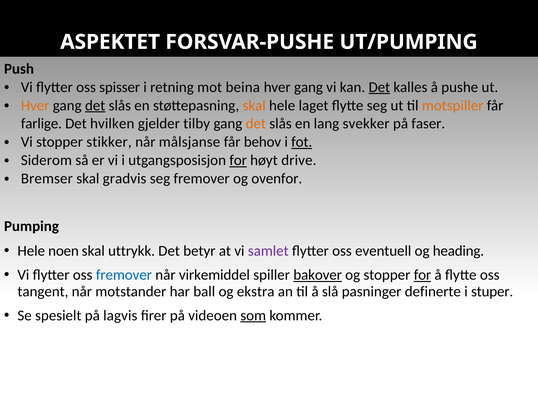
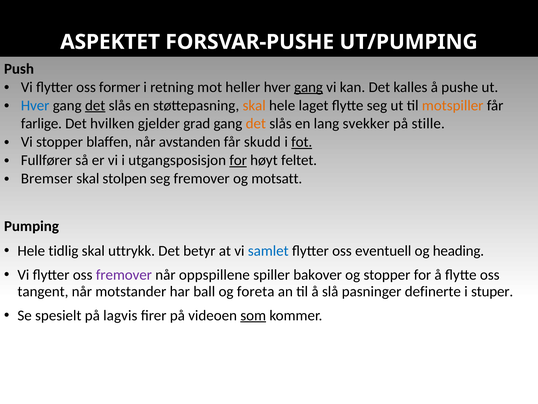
spisser: spisser -> former
beina: beina -> heller
gang at (308, 87) underline: none -> present
Det at (379, 87) underline: present -> none
Hver at (35, 105) colour: orange -> blue
tilby: tilby -> grad
faser: faser -> stille
stikker: stikker -> blaffen
målsjanse: målsjanse -> avstanden
behov: behov -> skudd
Siderom: Siderom -> Fullfører
drive: drive -> feltet
gradvis: gradvis -> stolpen
ovenfor: ovenfor -> motsatt
noen: noen -> tidlig
samlet colour: purple -> blue
fremover at (124, 275) colour: blue -> purple
virkemiddel: virkemiddel -> oppspillene
bakover underline: present -> none
for at (422, 275) underline: present -> none
ekstra: ekstra -> foreta
